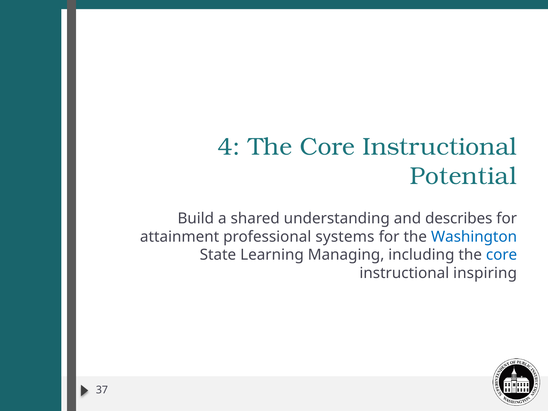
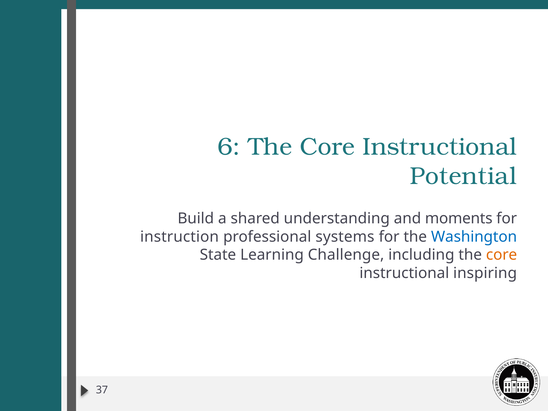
4: 4 -> 6
describes: describes -> moments
attainment: attainment -> instruction
Managing: Managing -> Challenge
core at (502, 255) colour: blue -> orange
